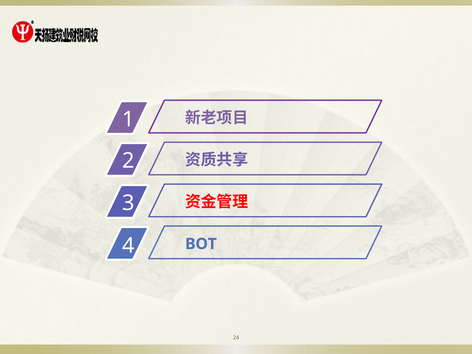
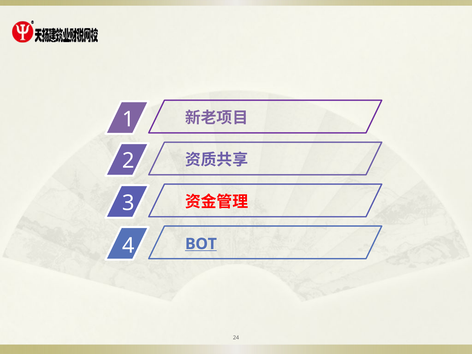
BOT underline: none -> present
